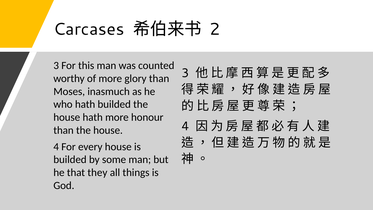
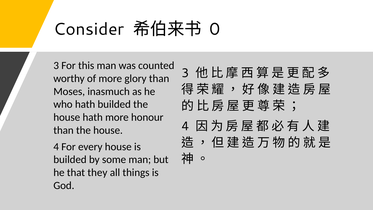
Carcases: Carcases -> Consider
2: 2 -> 0
